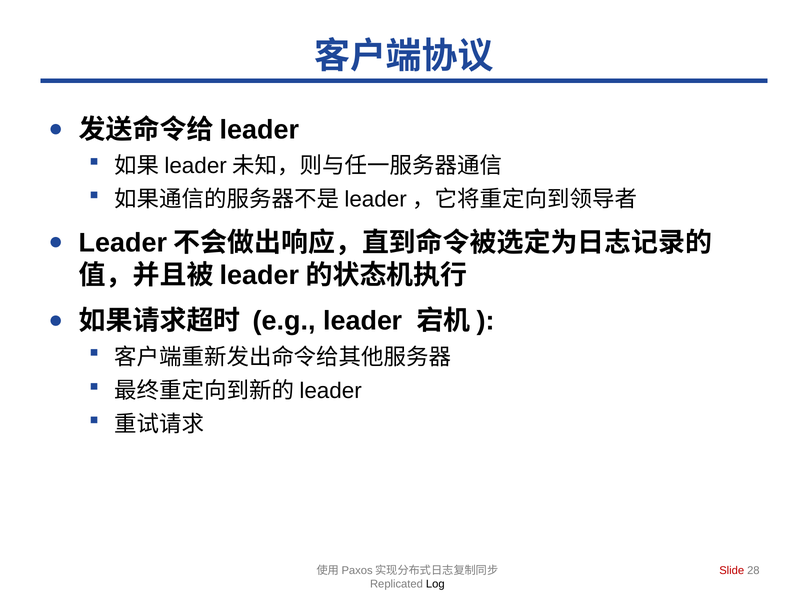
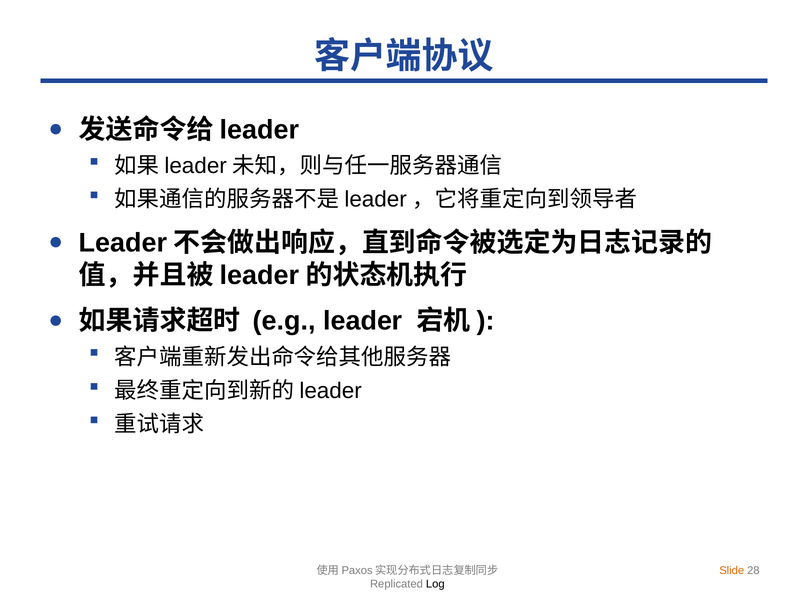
Slide colour: red -> orange
